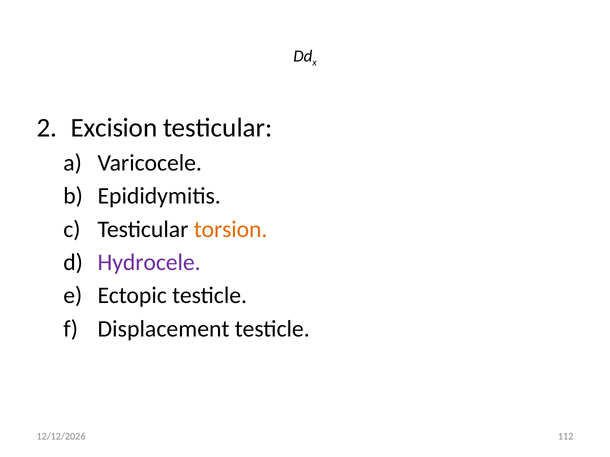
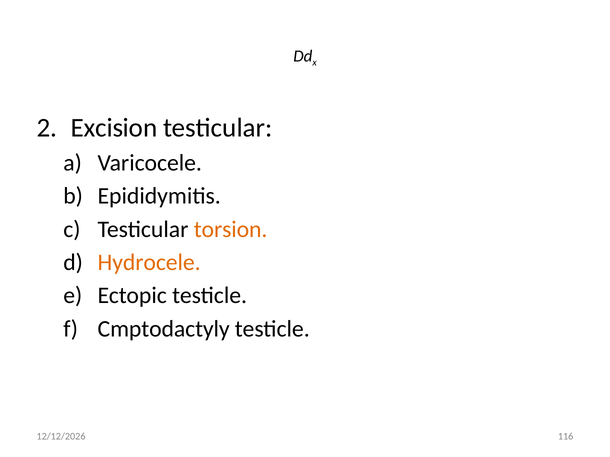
Hydrocele colour: purple -> orange
Displacement: Displacement -> Cmptodactyly
112: 112 -> 116
